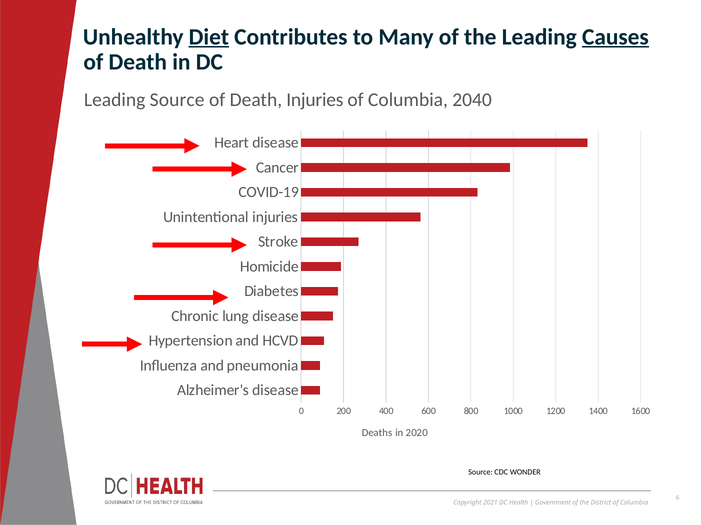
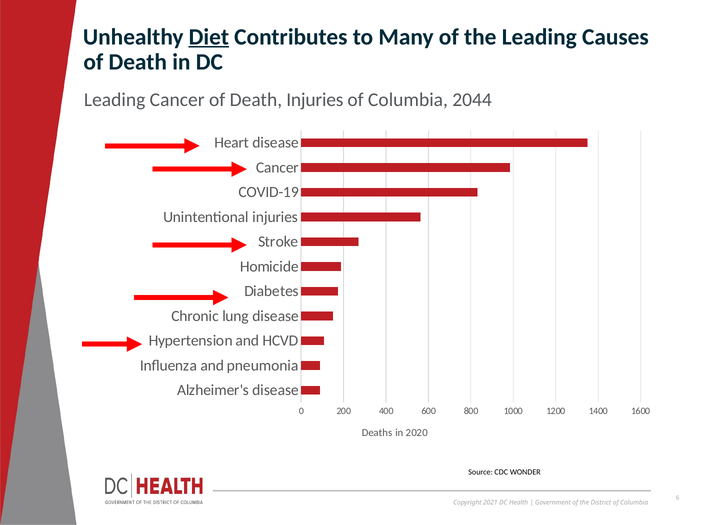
Causes underline: present -> none
Leading Source: Source -> Cancer
2040: 2040 -> 2044
